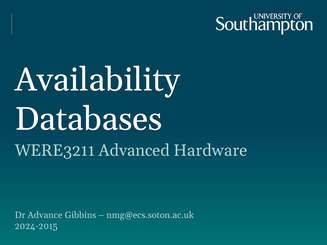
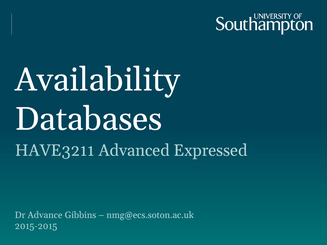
WERE3211: WERE3211 -> HAVE3211
Hardware: Hardware -> Expressed
2024-2015: 2024-2015 -> 2015-2015
